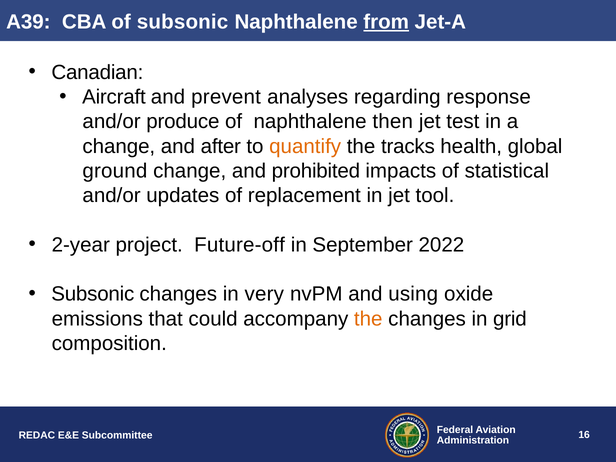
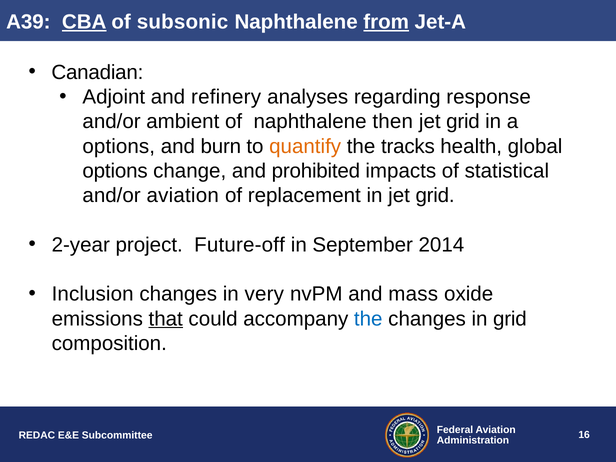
CBA underline: none -> present
Aircraft: Aircraft -> Adjoint
prevent: prevent -> refinery
produce: produce -> ambient
test at (463, 122): test -> grid
change at (119, 146): change -> options
after: after -> burn
ground at (115, 171): ground -> options
and/or updates: updates -> aviation
in jet tool: tool -> grid
2022: 2022 -> 2014
Subsonic at (93, 294): Subsonic -> Inclusion
using: using -> mass
that underline: none -> present
the at (368, 319) colour: orange -> blue
